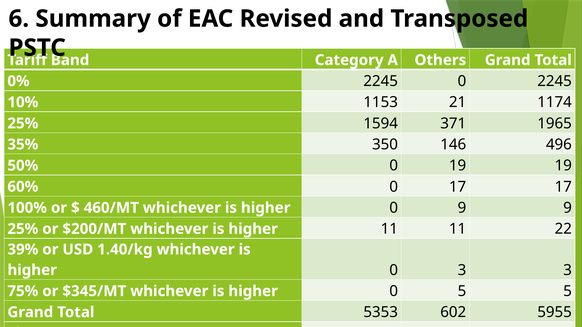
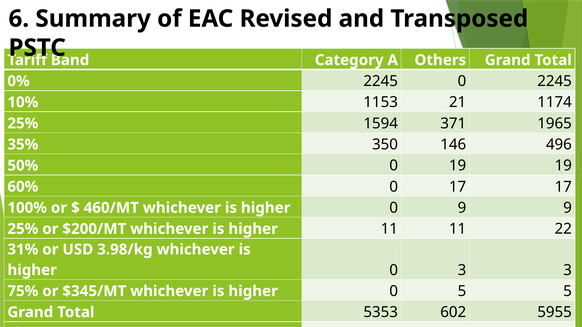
39%: 39% -> 31%
1.40/kg: 1.40/kg -> 3.98/kg
